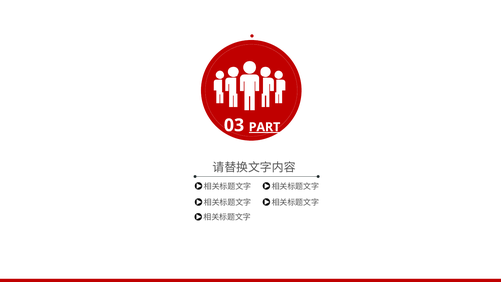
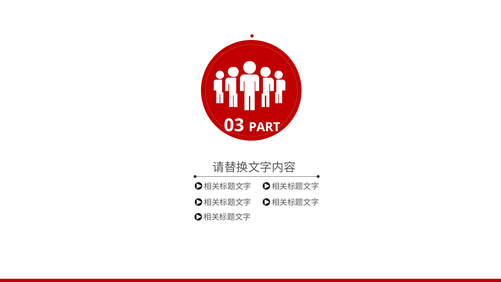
PART underline: present -> none
